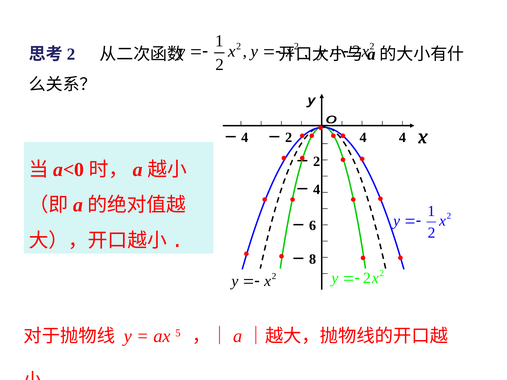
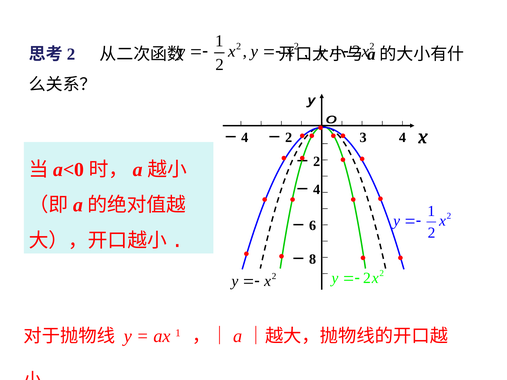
－2 4: 4 -> 3
ax 5: 5 -> 1
